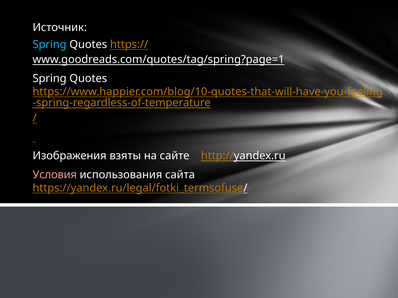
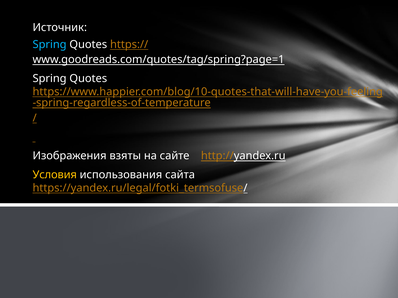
Условия colour: pink -> yellow
